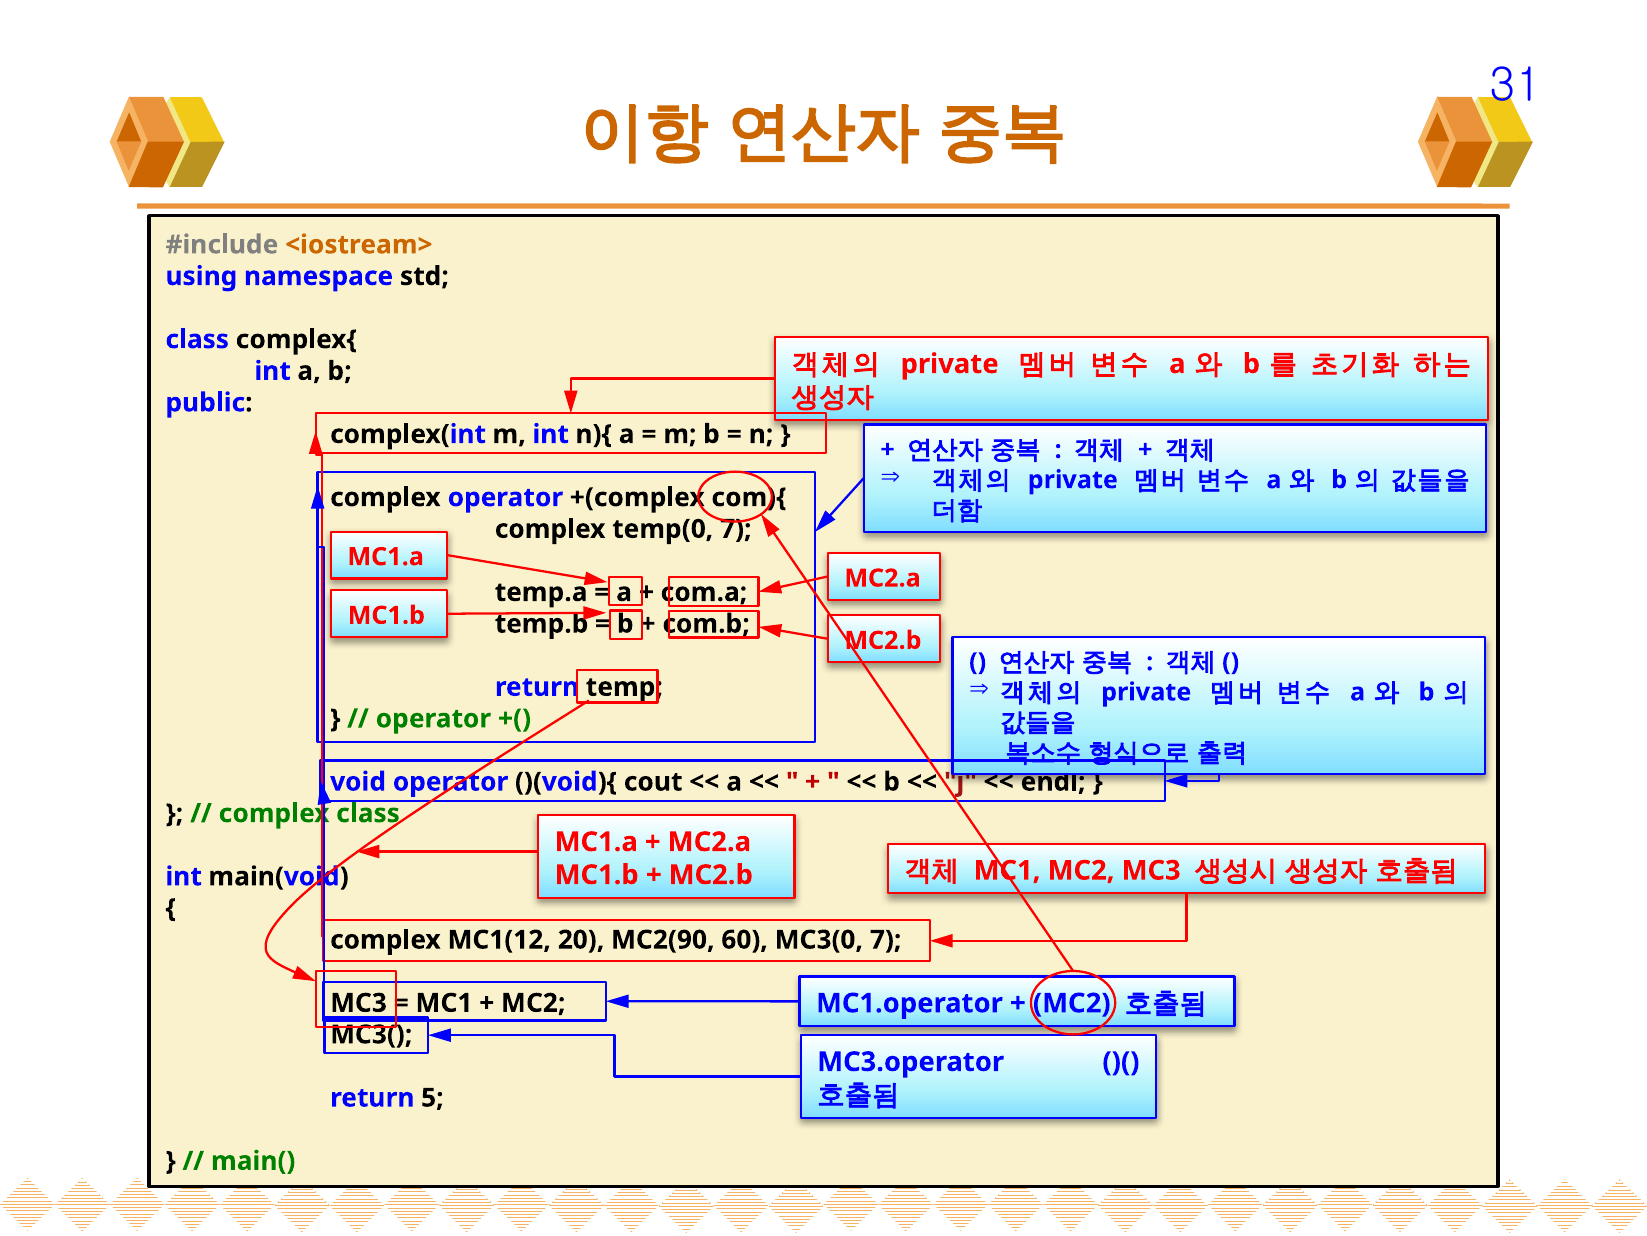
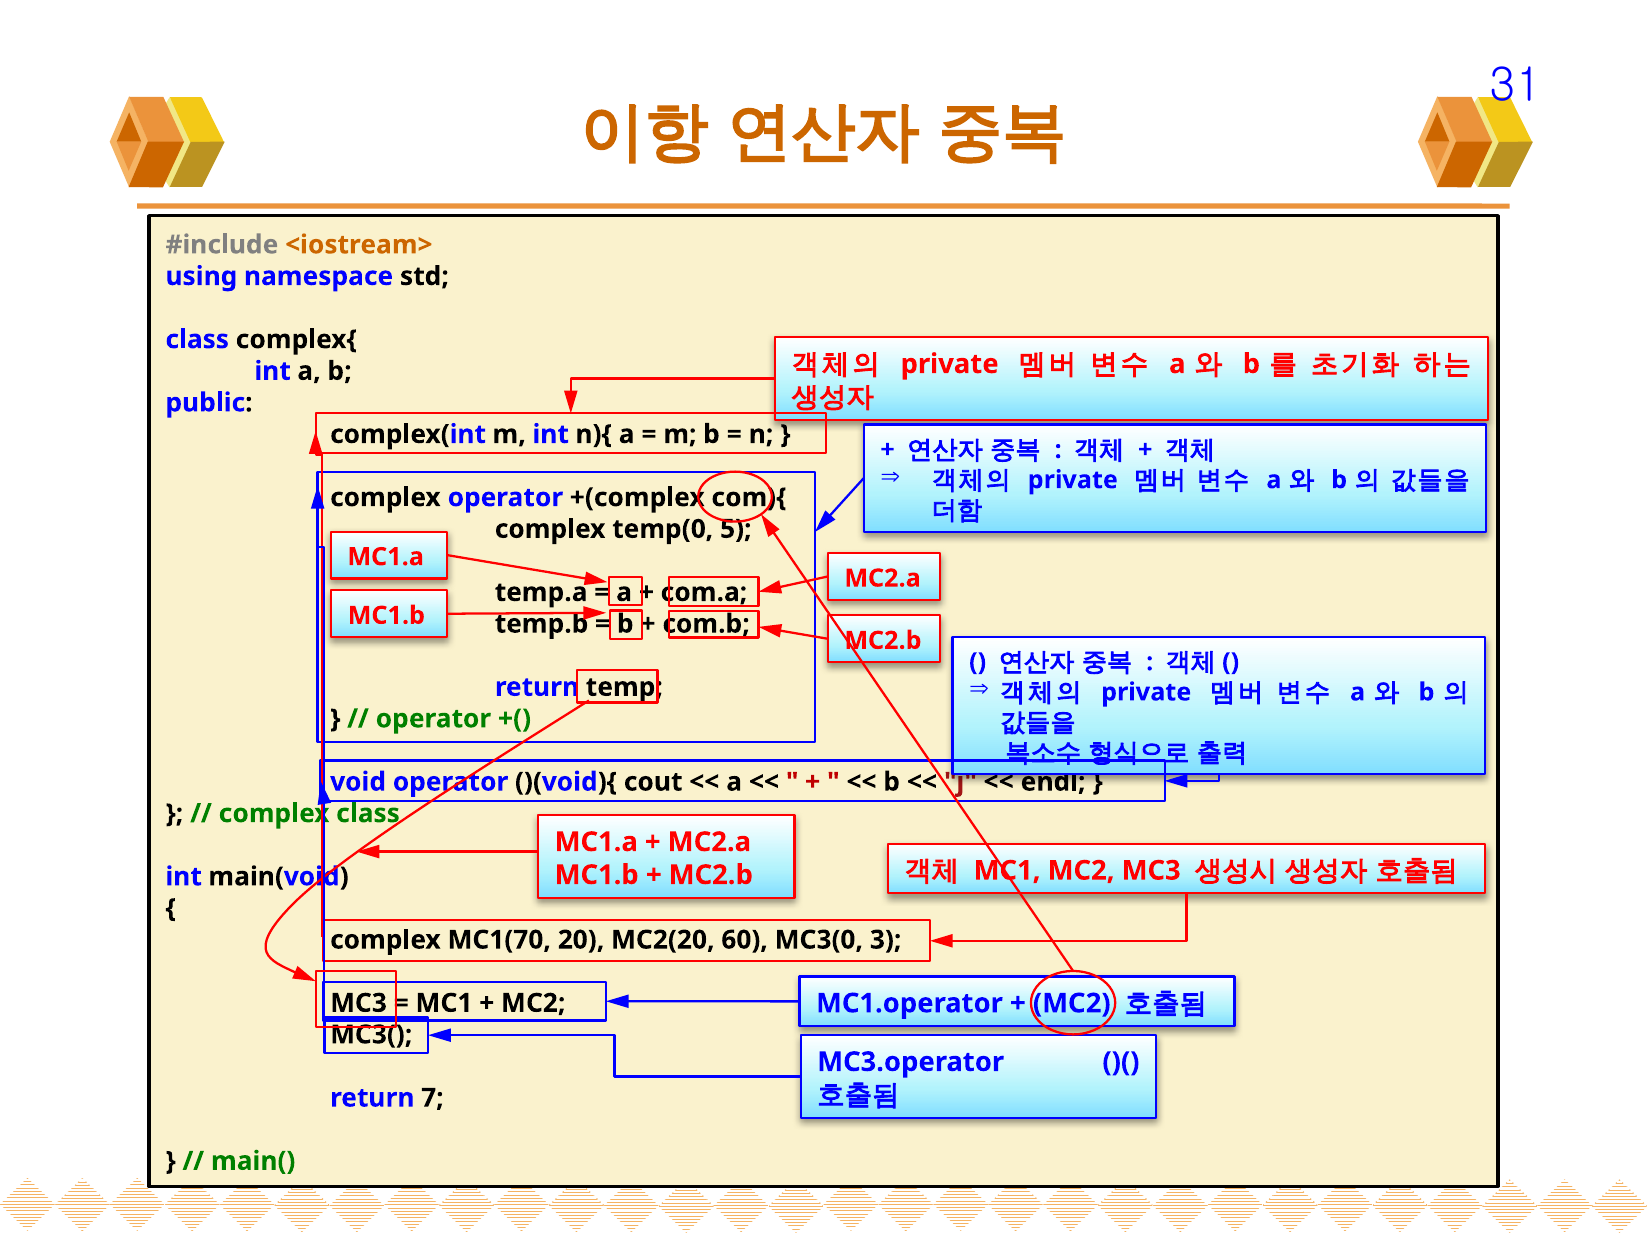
temp(0 7: 7 -> 5
MC1(12: MC1(12 -> MC1(70
MC2(90: MC2(90 -> MC2(20
MC3(0 7: 7 -> 3
5: 5 -> 7
